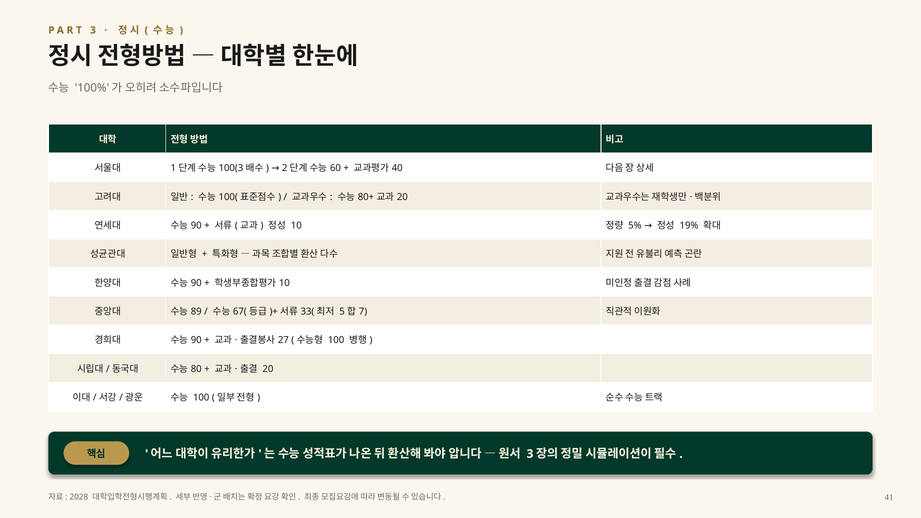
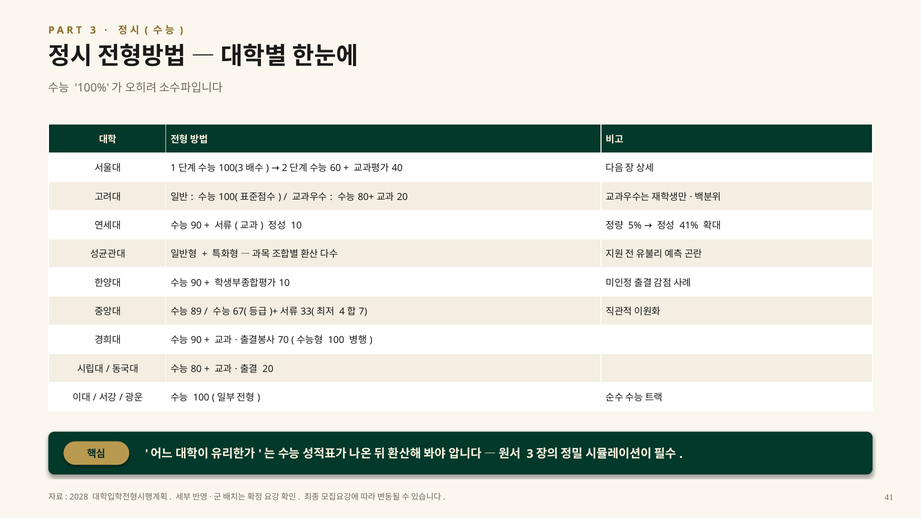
19%: 19% -> 41%
5: 5 -> 4
27: 27 -> 70
